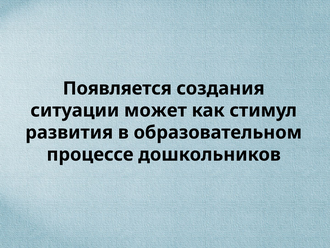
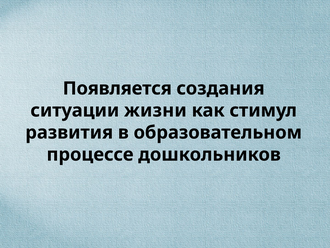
может: может -> жизни
